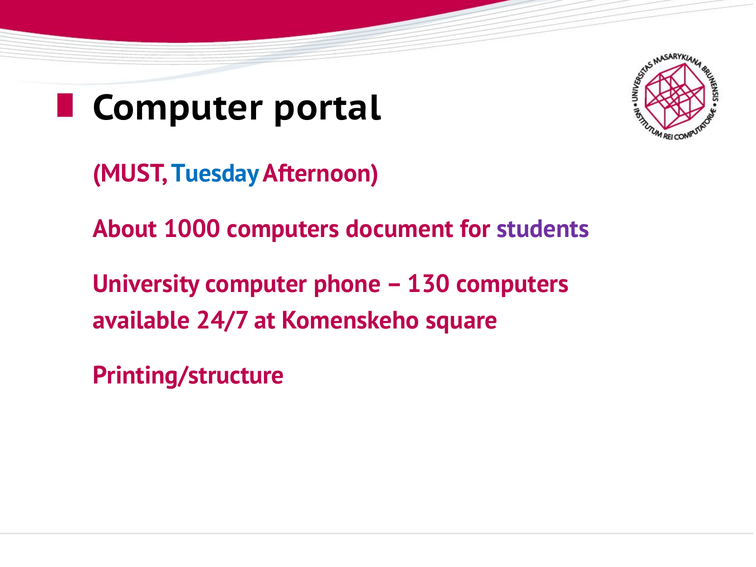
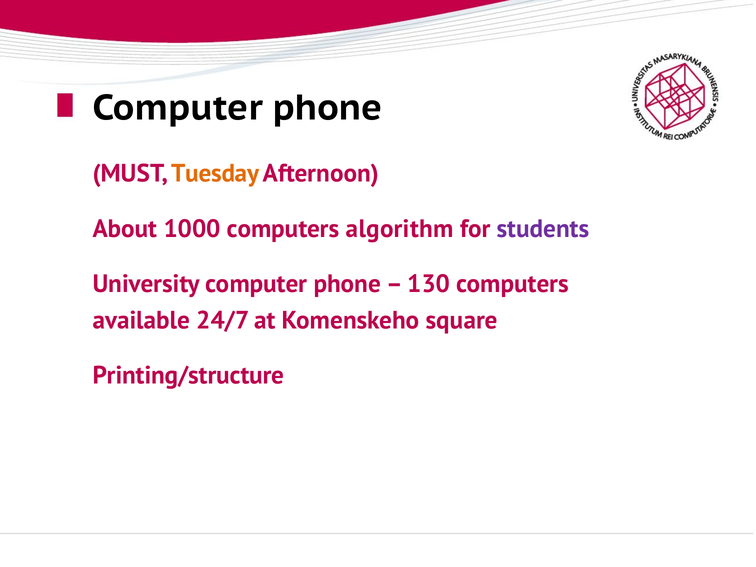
portal at (327, 108): portal -> phone
Tuesday colour: blue -> orange
document: document -> algorithm
